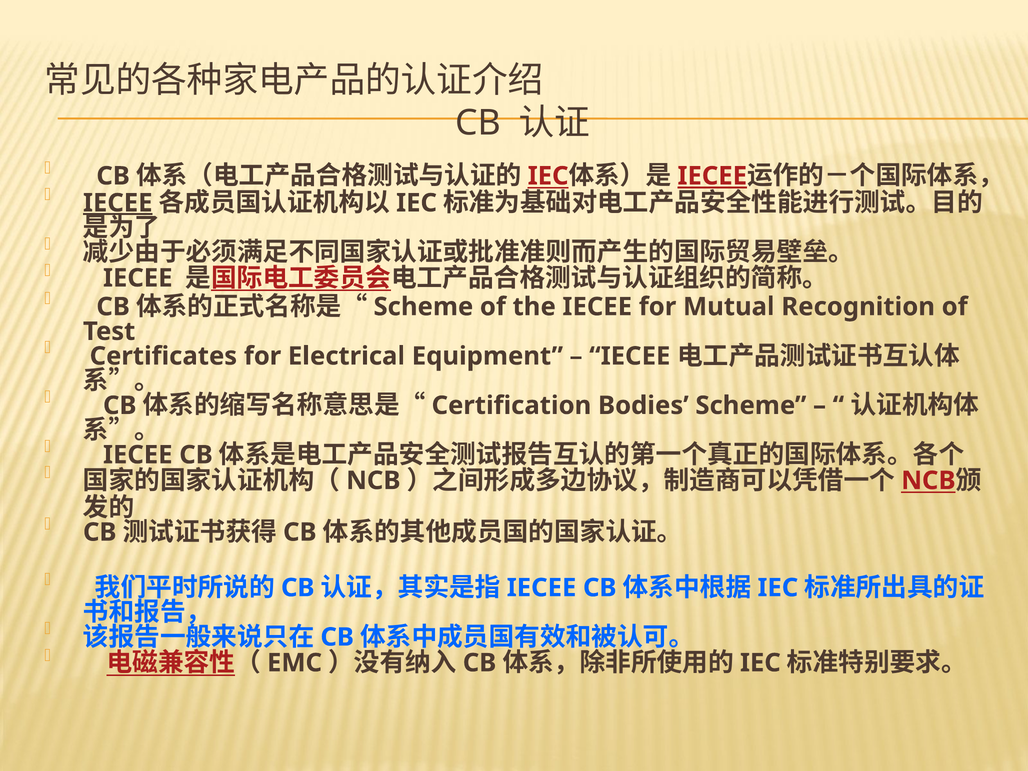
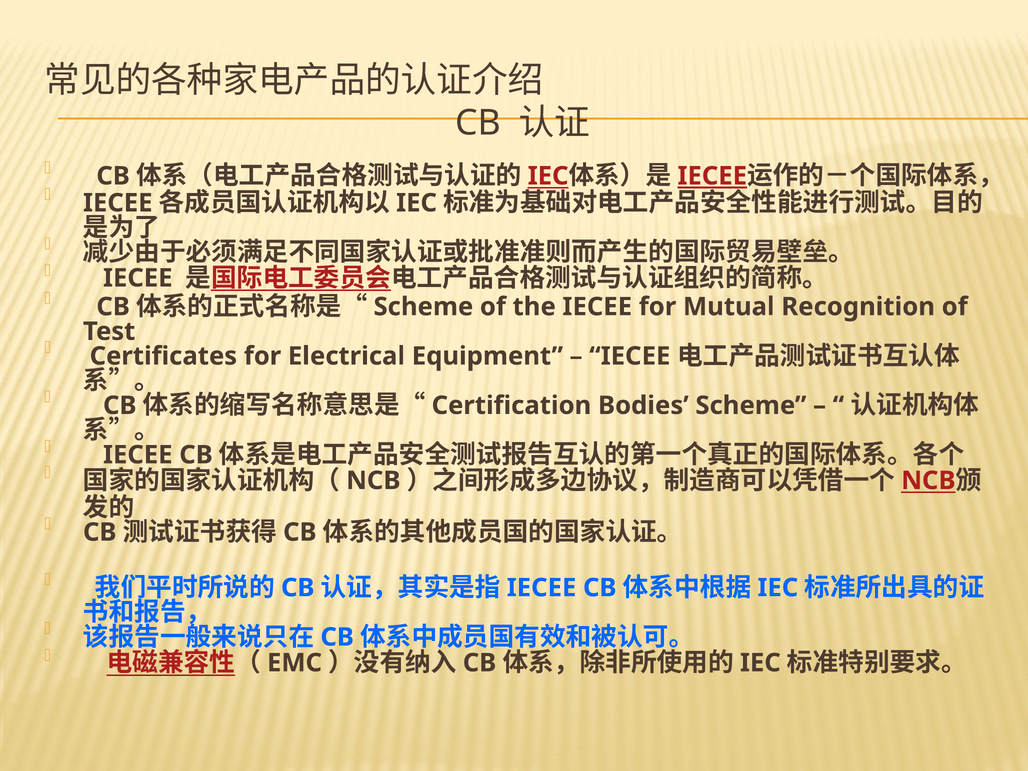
IECEE at (118, 203) underline: present -> none
